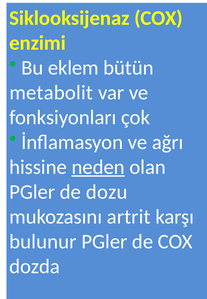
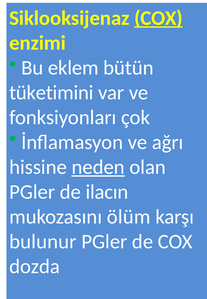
COX at (158, 18) underline: none -> present
metabolit: metabolit -> tüketimini
dozu: dozu -> ilacın
artrit: artrit -> ölüm
